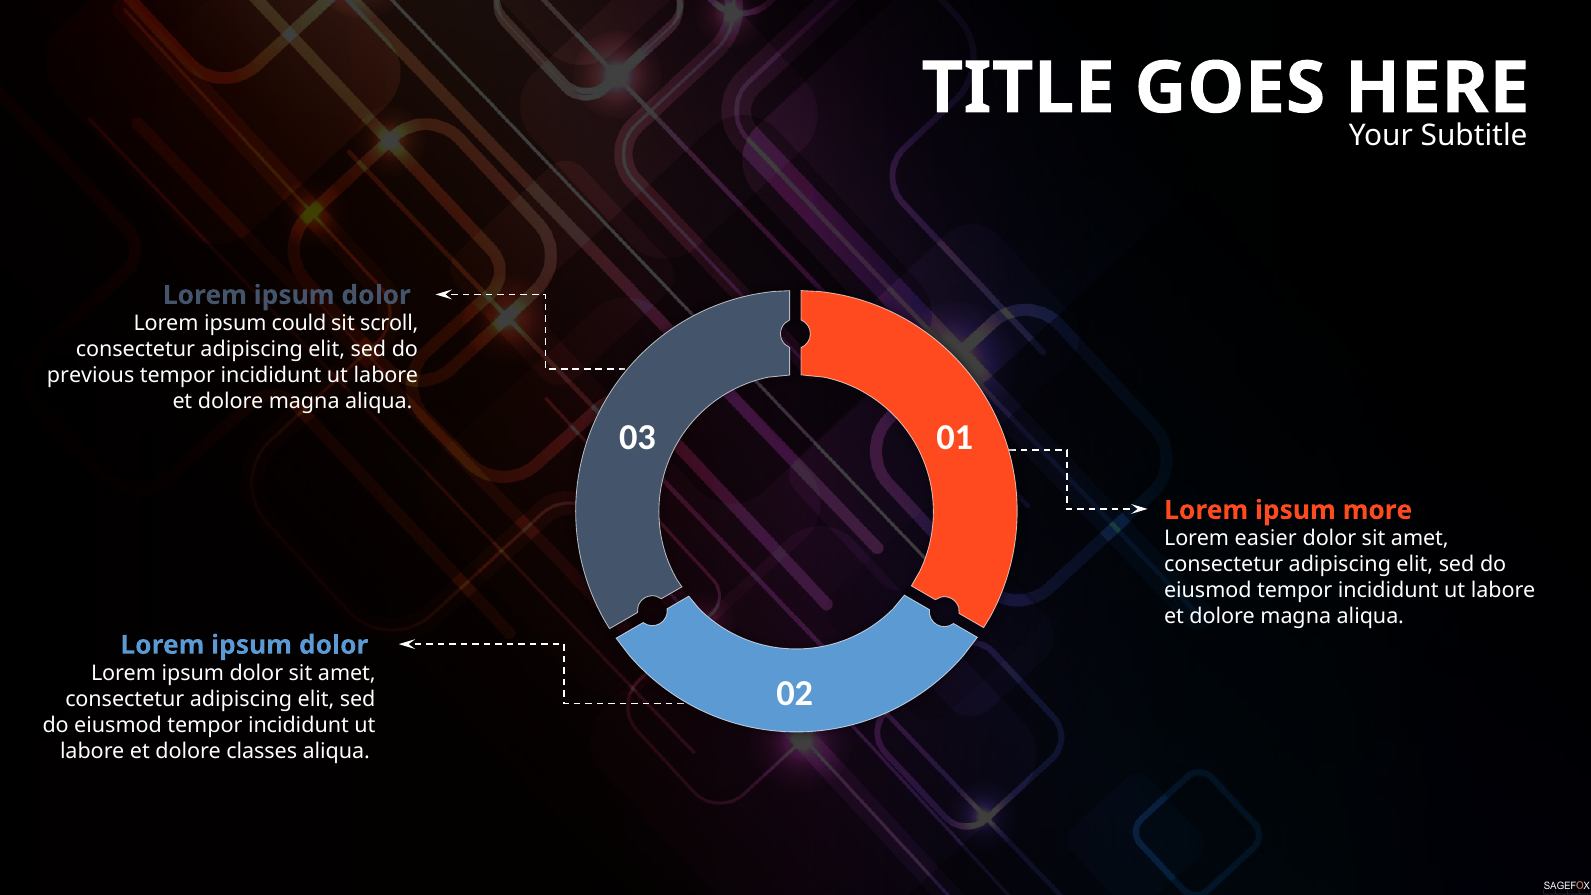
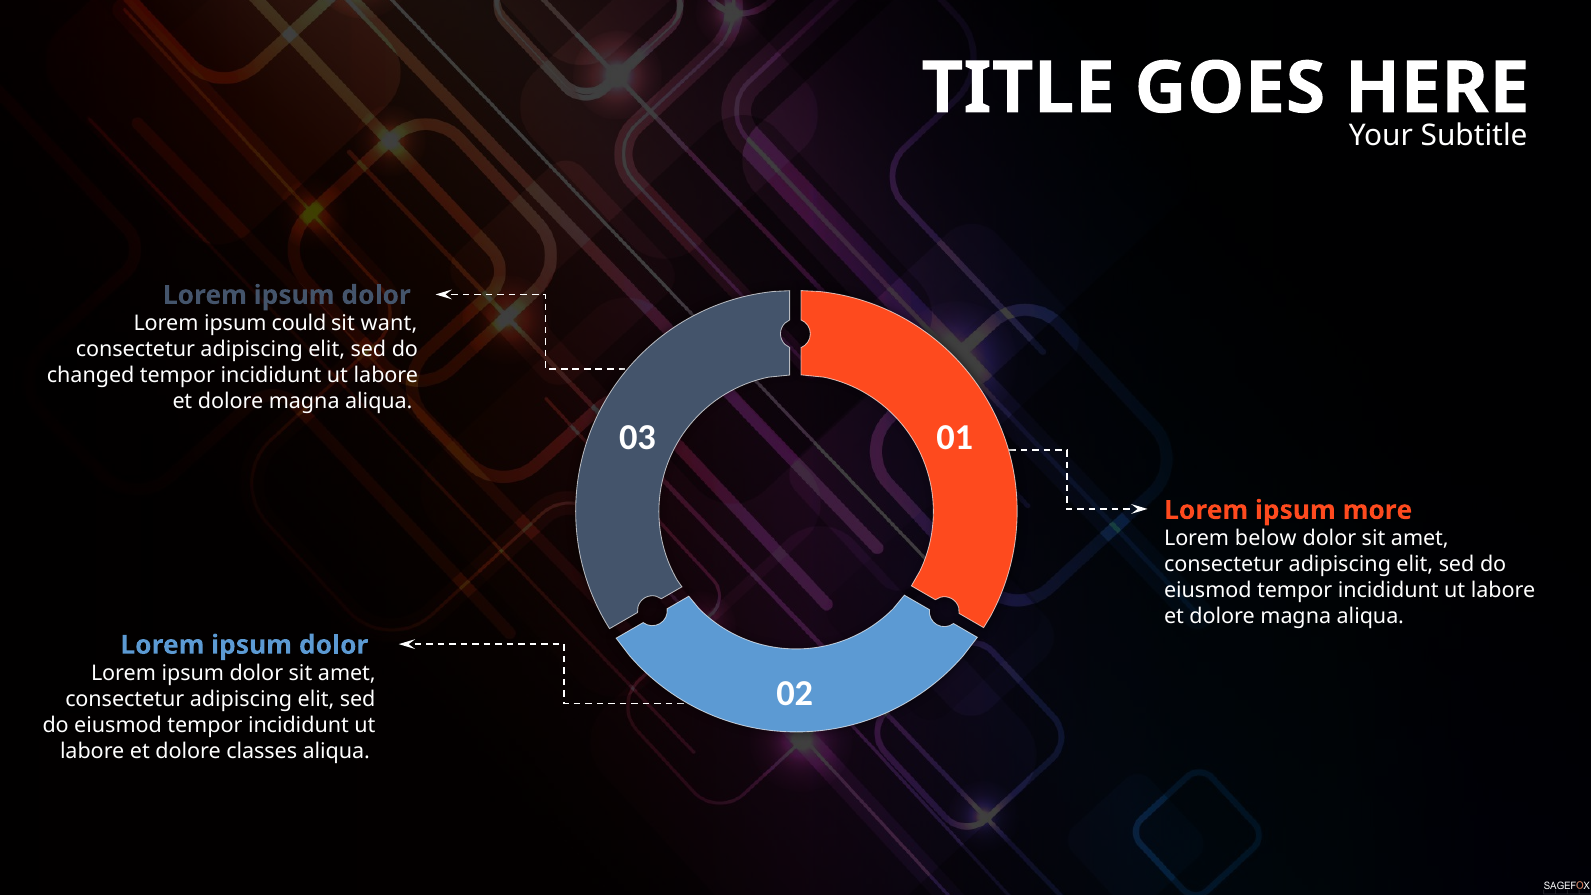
scroll: scroll -> want
previous: previous -> changed
easier: easier -> below
